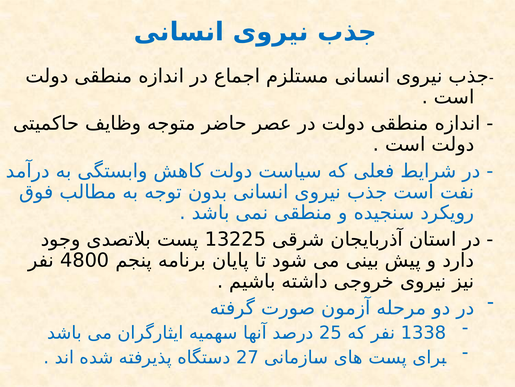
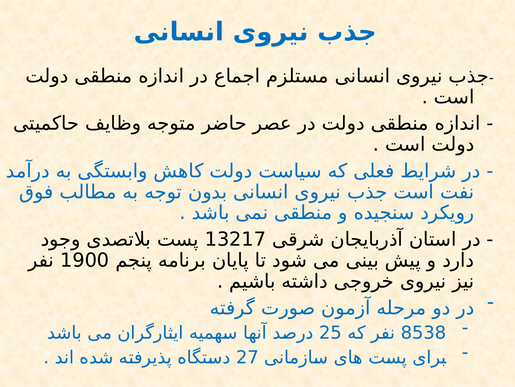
13225: 13225 -> 13217
4800: 4800 -> 1900
1338: 1338 -> 8538
